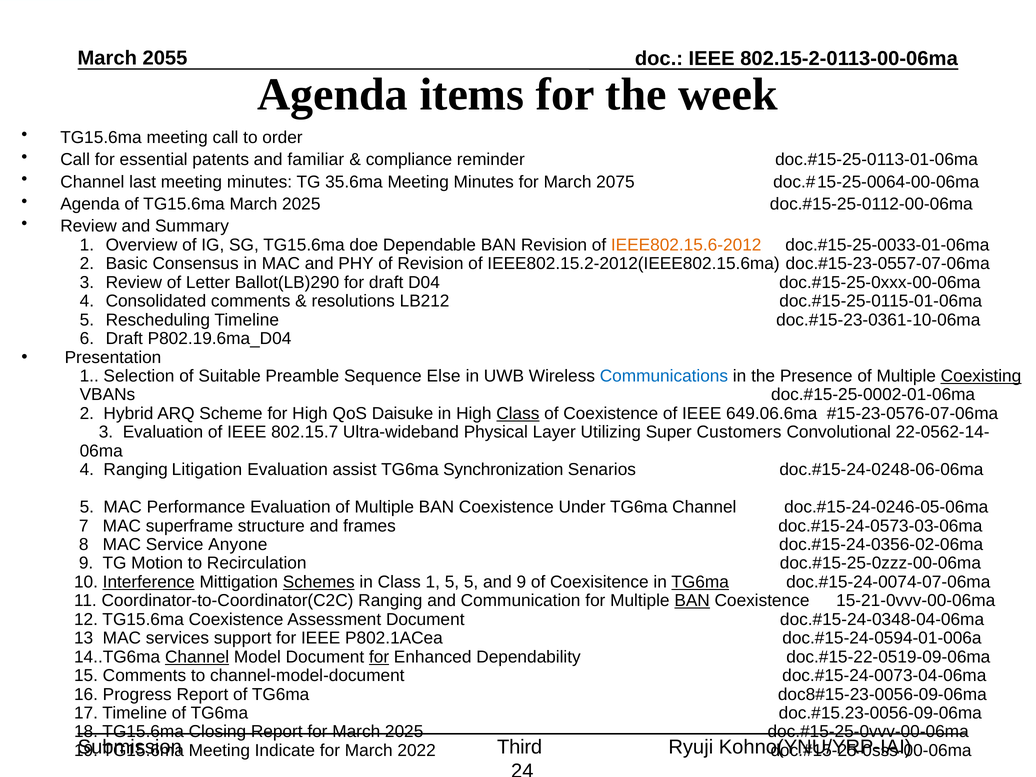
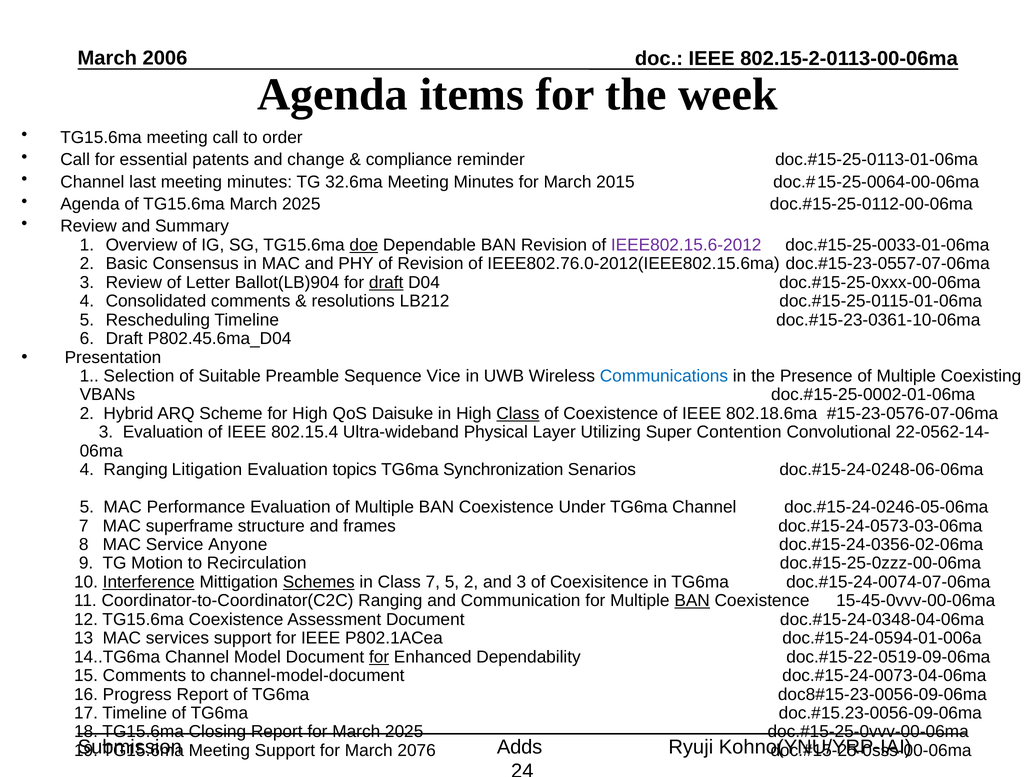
2055: 2055 -> 2006
familiar: familiar -> change
35.6ma: 35.6ma -> 32.6ma
2075: 2075 -> 2015
doe underline: none -> present
IEEE802.15.6-2012 colour: orange -> purple
IEEE802.15.2-2012(IEEE802.15.6ma: IEEE802.15.2-2012(IEEE802.15.6ma -> IEEE802.76.0-2012(IEEE802.15.6ma
Ballot(LB)290: Ballot(LB)290 -> Ballot(LB)904
draft at (386, 282) underline: none -> present
P802.19.6ma_D04: P802.19.6ma_D04 -> P802.45.6ma_D04
Else: Else -> Vice
Coexisting underline: present -> none
649.06.6ma: 649.06.6ma -> 802.18.6ma
802.15.7: 802.15.7 -> 802.15.4
Customers: Customers -> Contention
assist: assist -> topics
Class 1: 1 -> 7
5 5: 5 -> 2
and 9: 9 -> 3
TG6ma at (700, 582) underline: present -> none
15-21-0vvv-00-06ma: 15-21-0vvv-00-06ma -> 15-45-0vvv-00-06ma
Channel at (197, 657) underline: present -> none
Third: Third -> Adds
Meeting Indicate: Indicate -> Support
2022: 2022 -> 2076
